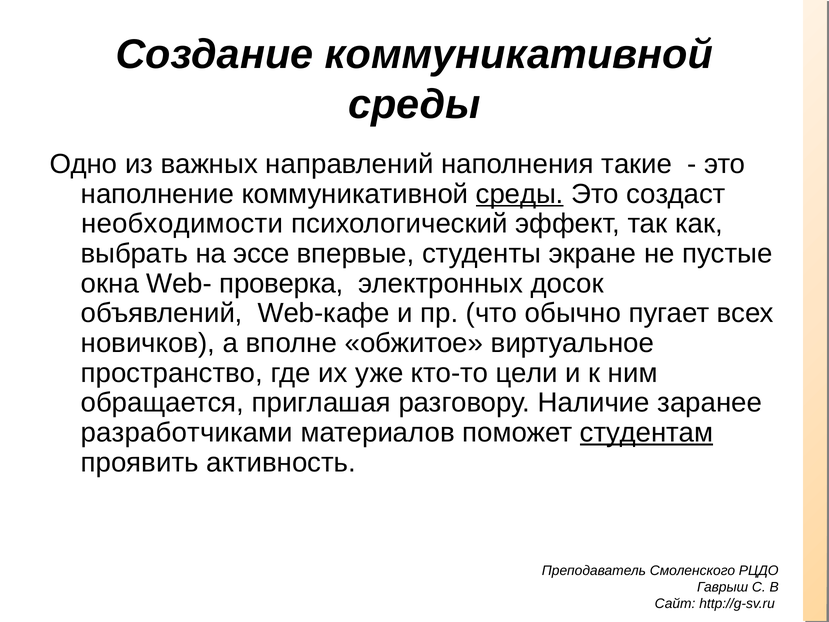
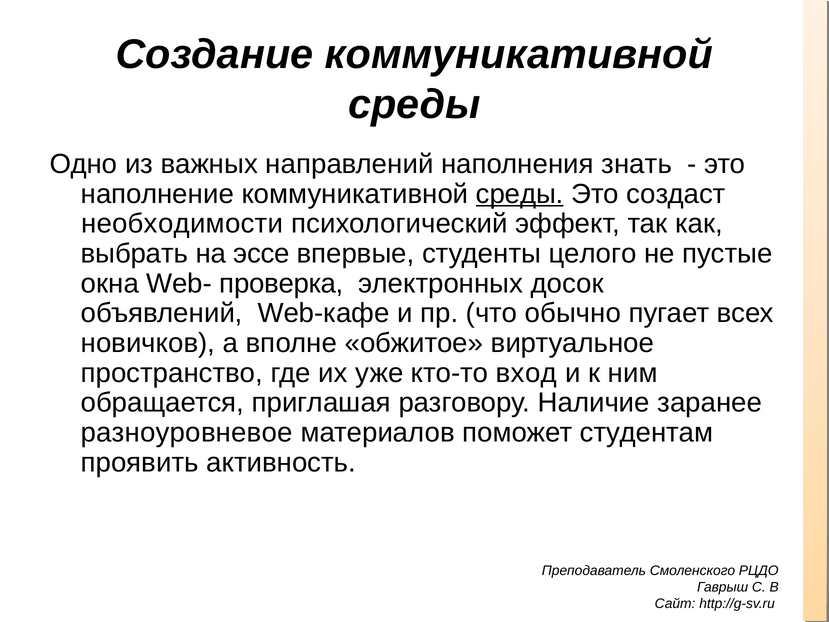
такие: такие -> знать
экране: экране -> целого
цели: цели -> вход
разработчиками: разработчиками -> разноуровневое
студентам underline: present -> none
